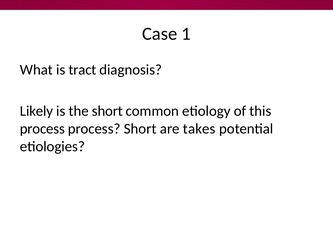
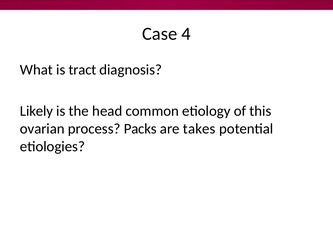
1: 1 -> 4
the short: short -> head
process at (42, 129): process -> ovarian
process Short: Short -> Packs
